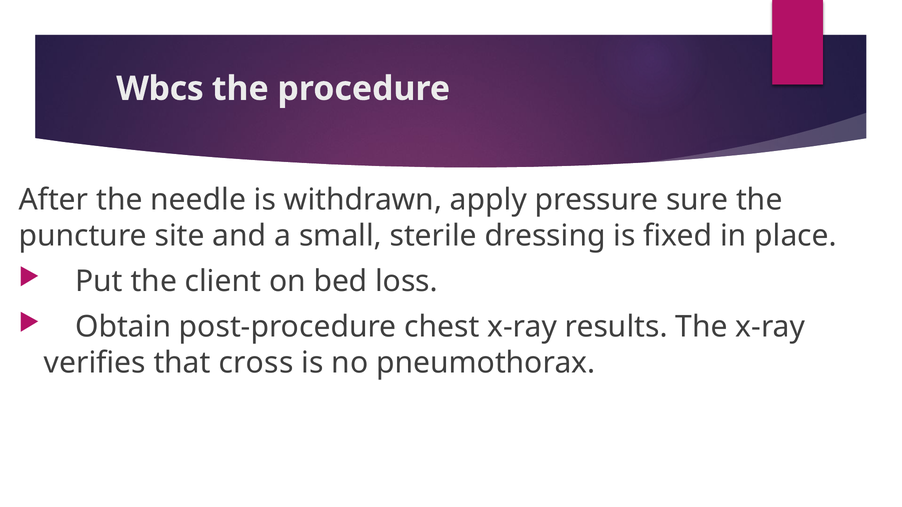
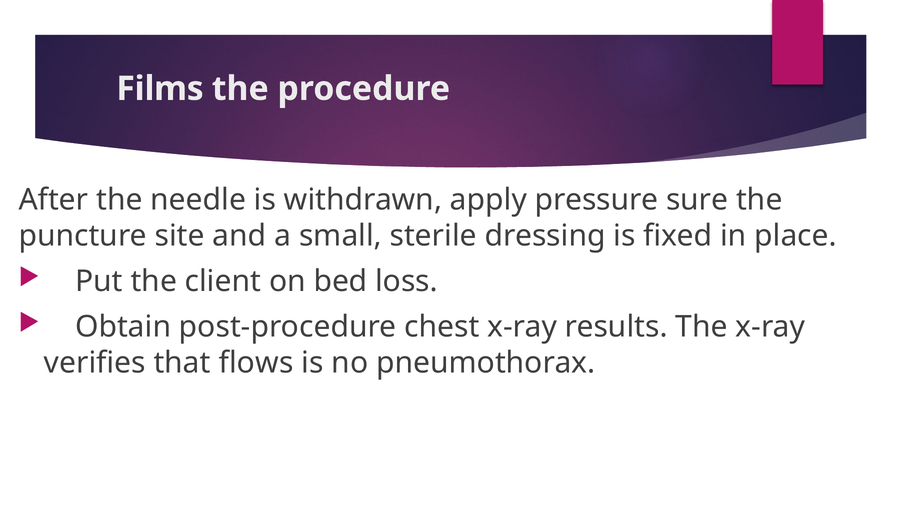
Wbcs: Wbcs -> Films
cross: cross -> flows
